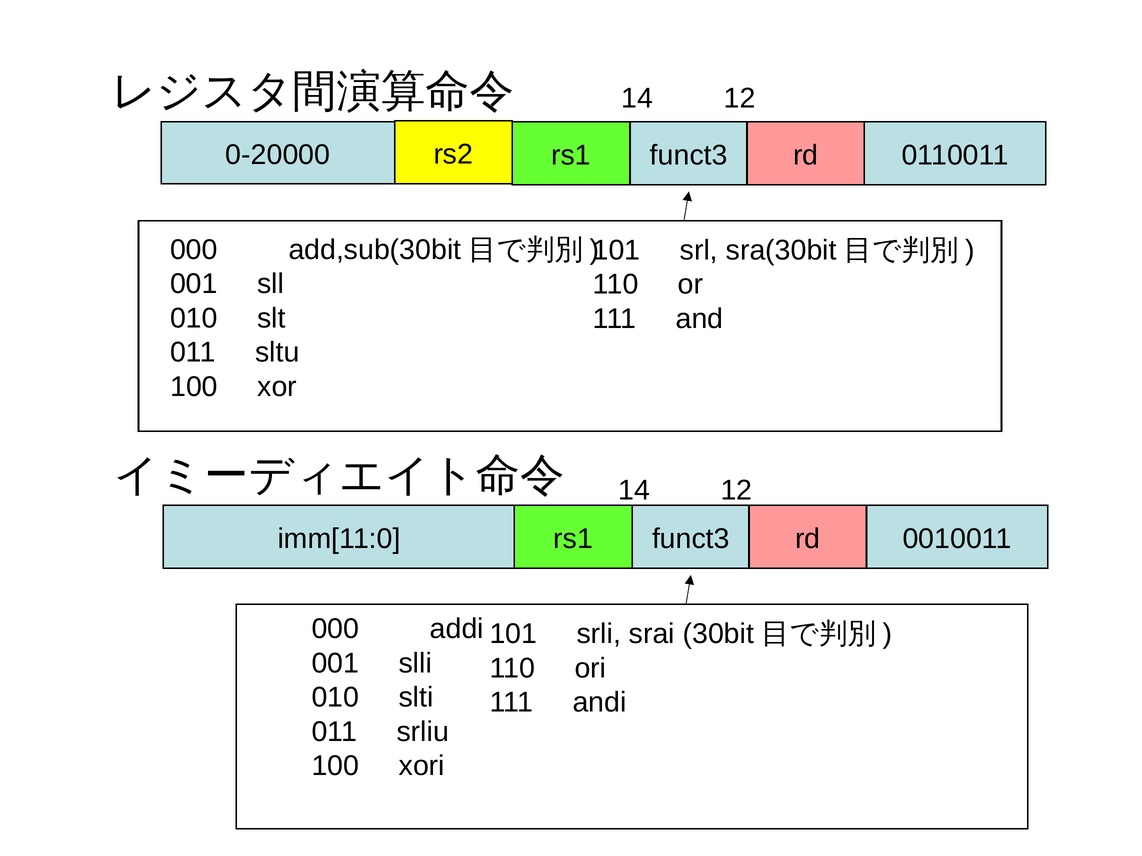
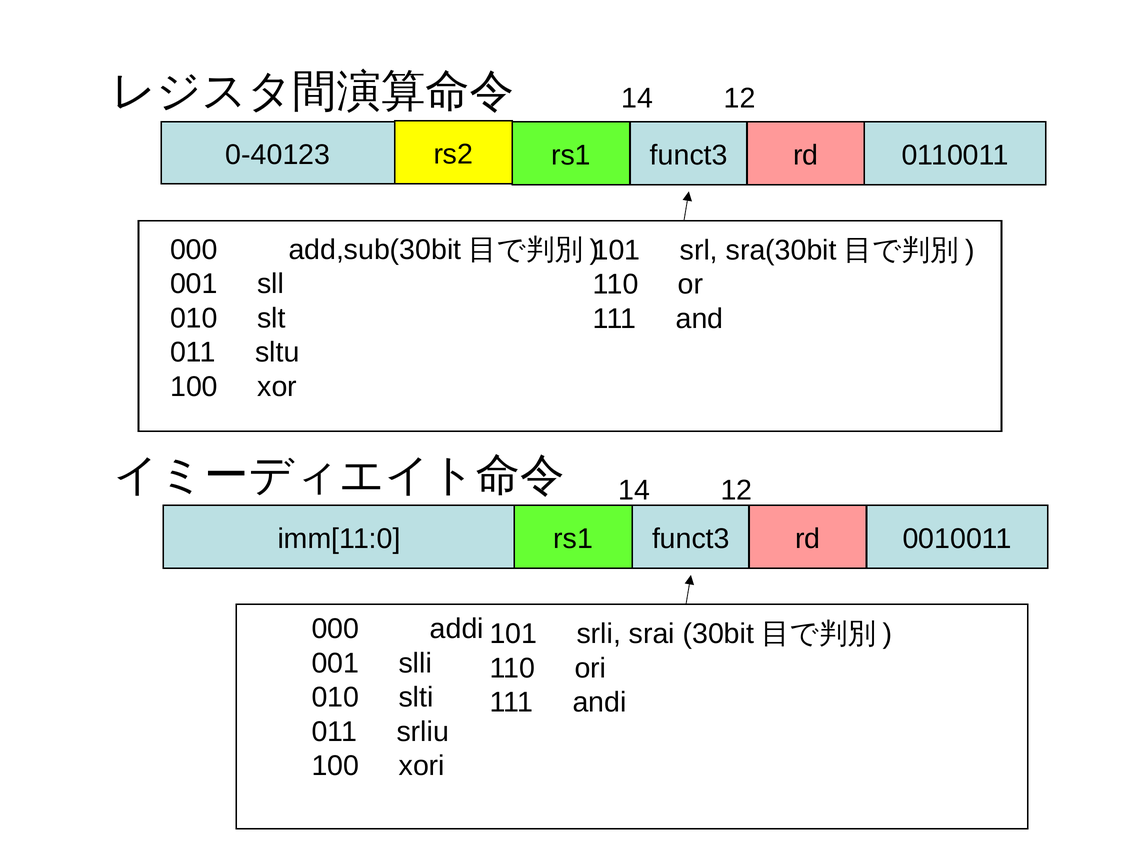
0-20000: 0-20000 -> 0-40123
